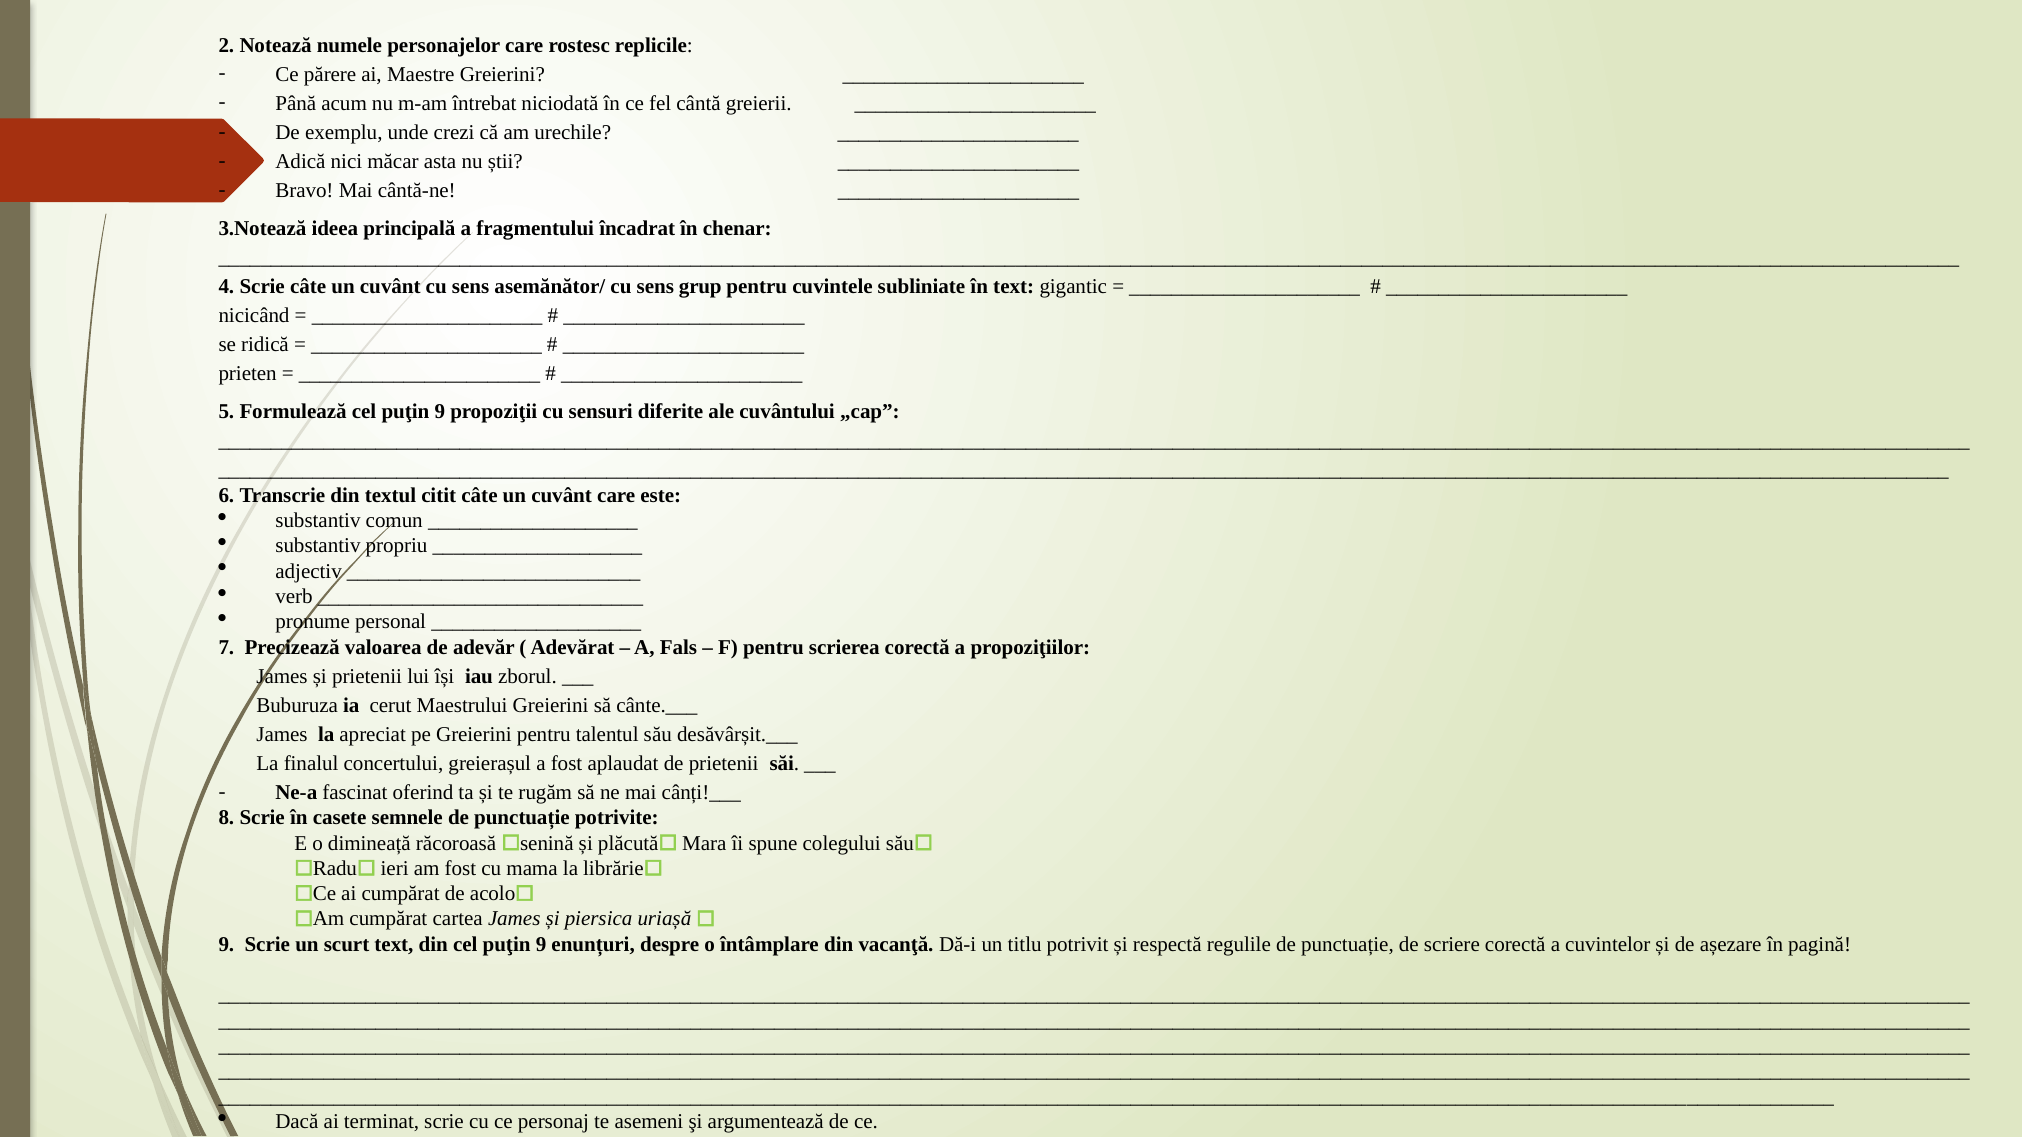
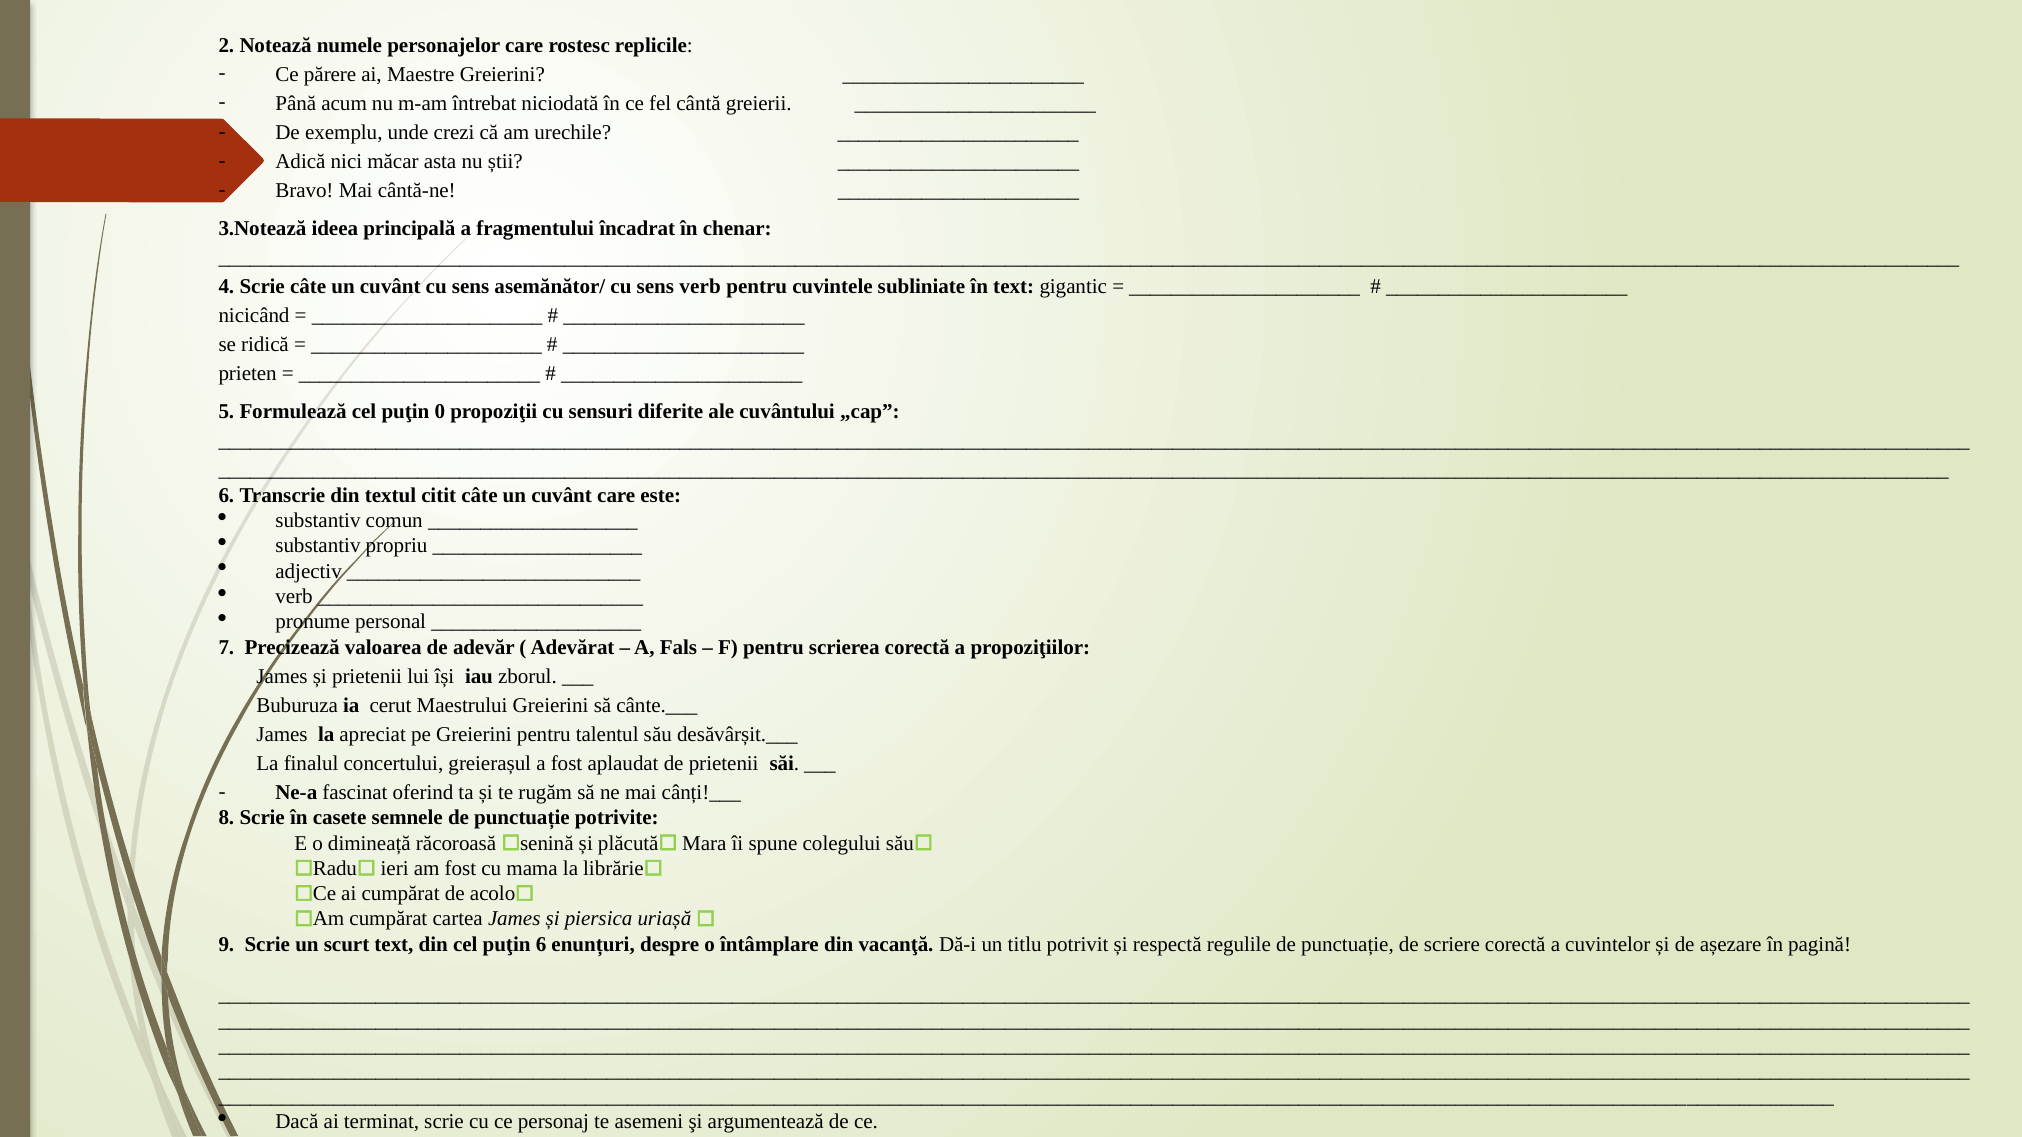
sens grup: grup -> verb
Formulează cel puţin 9: 9 -> 0
din cel puţin 9: 9 -> 6
